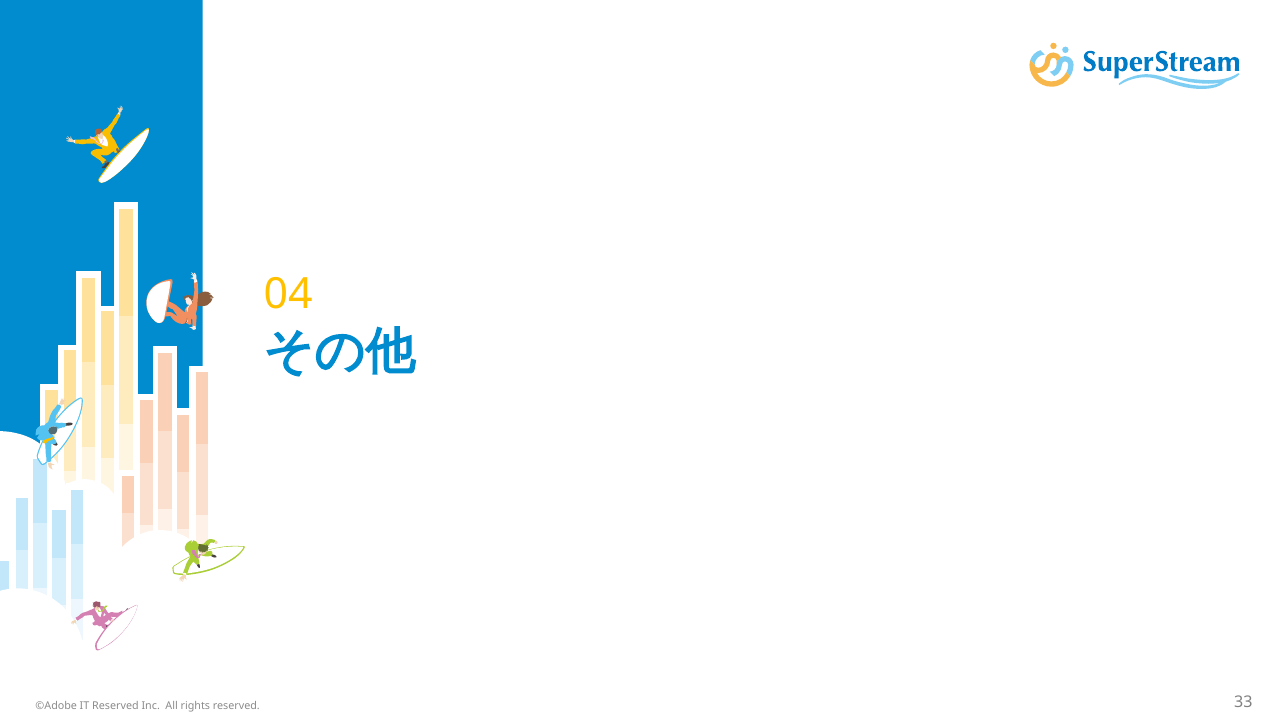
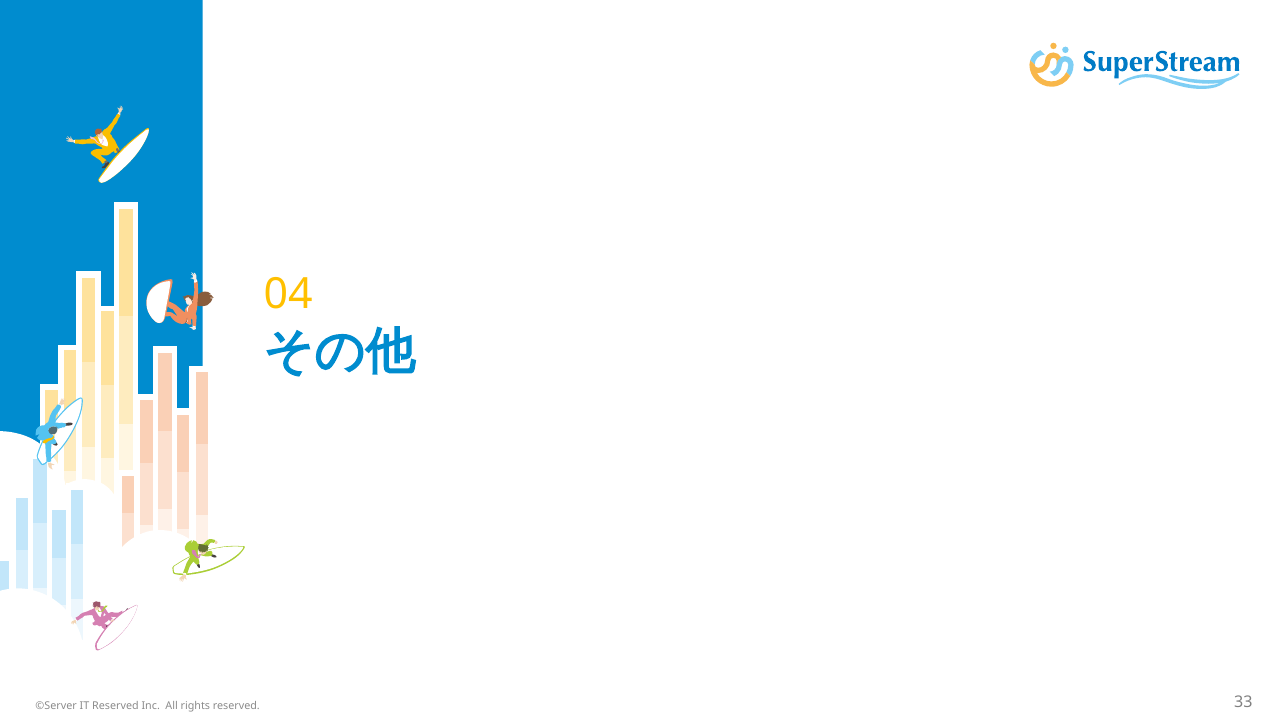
©Adobe: ©Adobe -> ©Server
